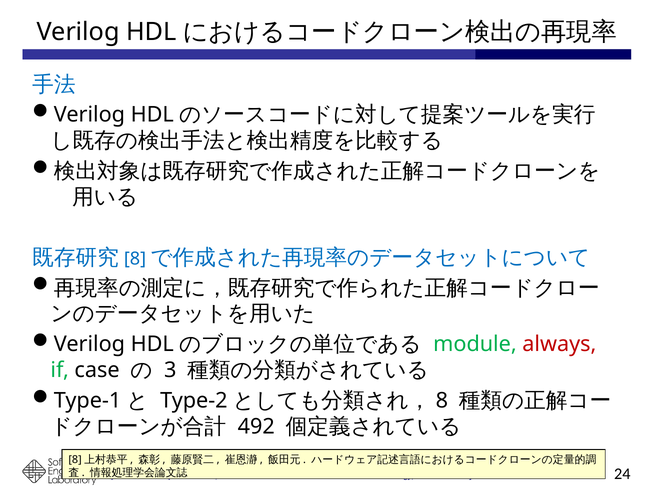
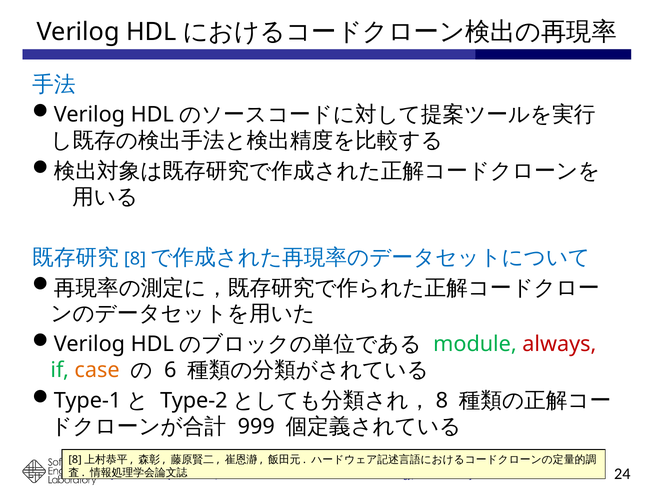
case colour: black -> orange
3: 3 -> 6
492: 492 -> 999
